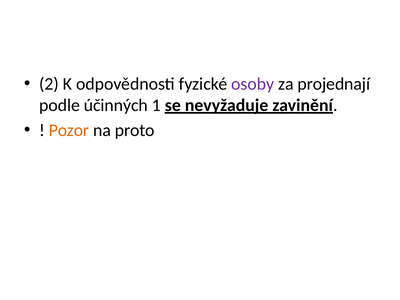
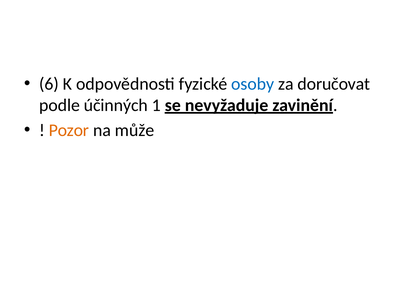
2: 2 -> 6
osoby colour: purple -> blue
projednají: projednají -> doručovat
proto: proto -> může
